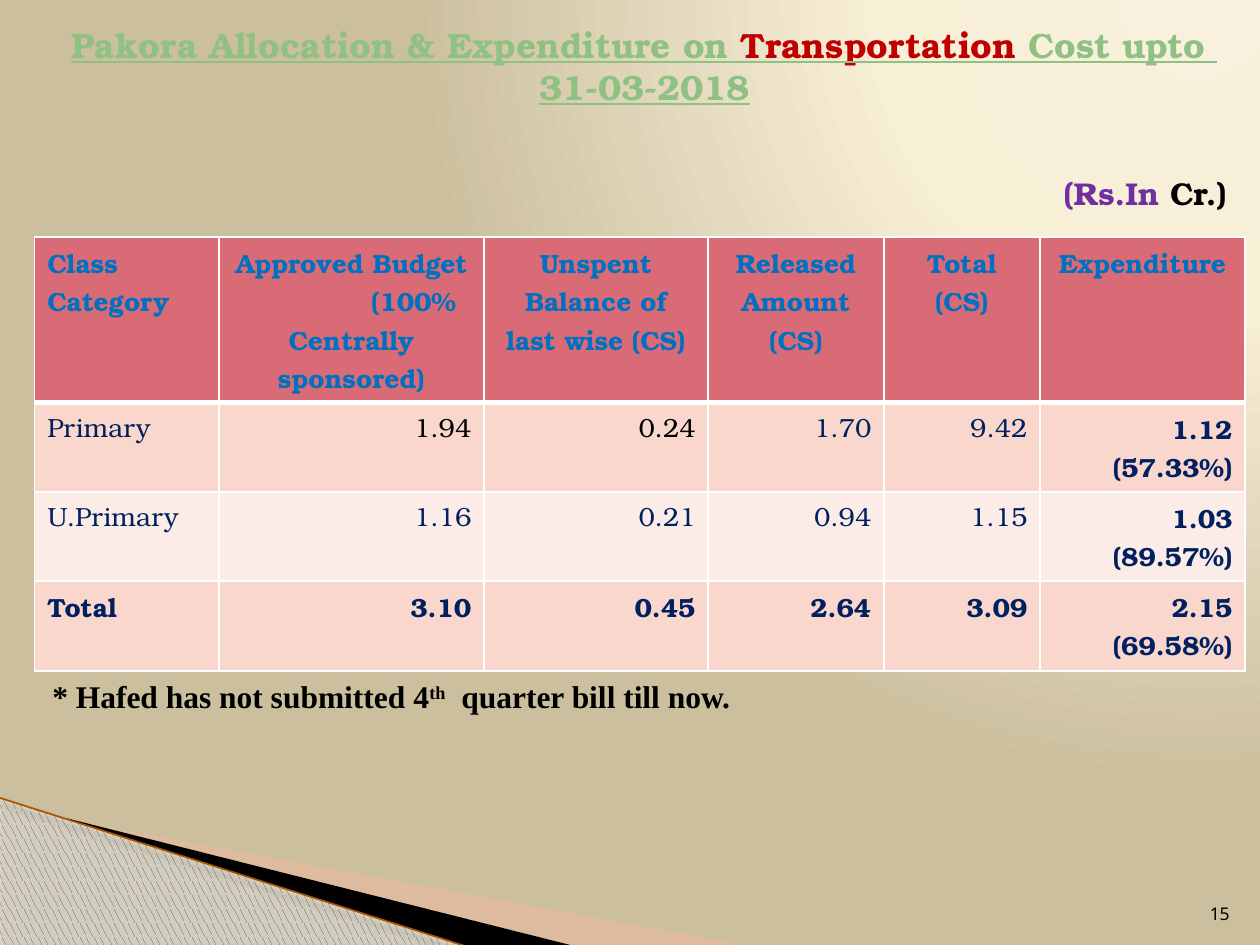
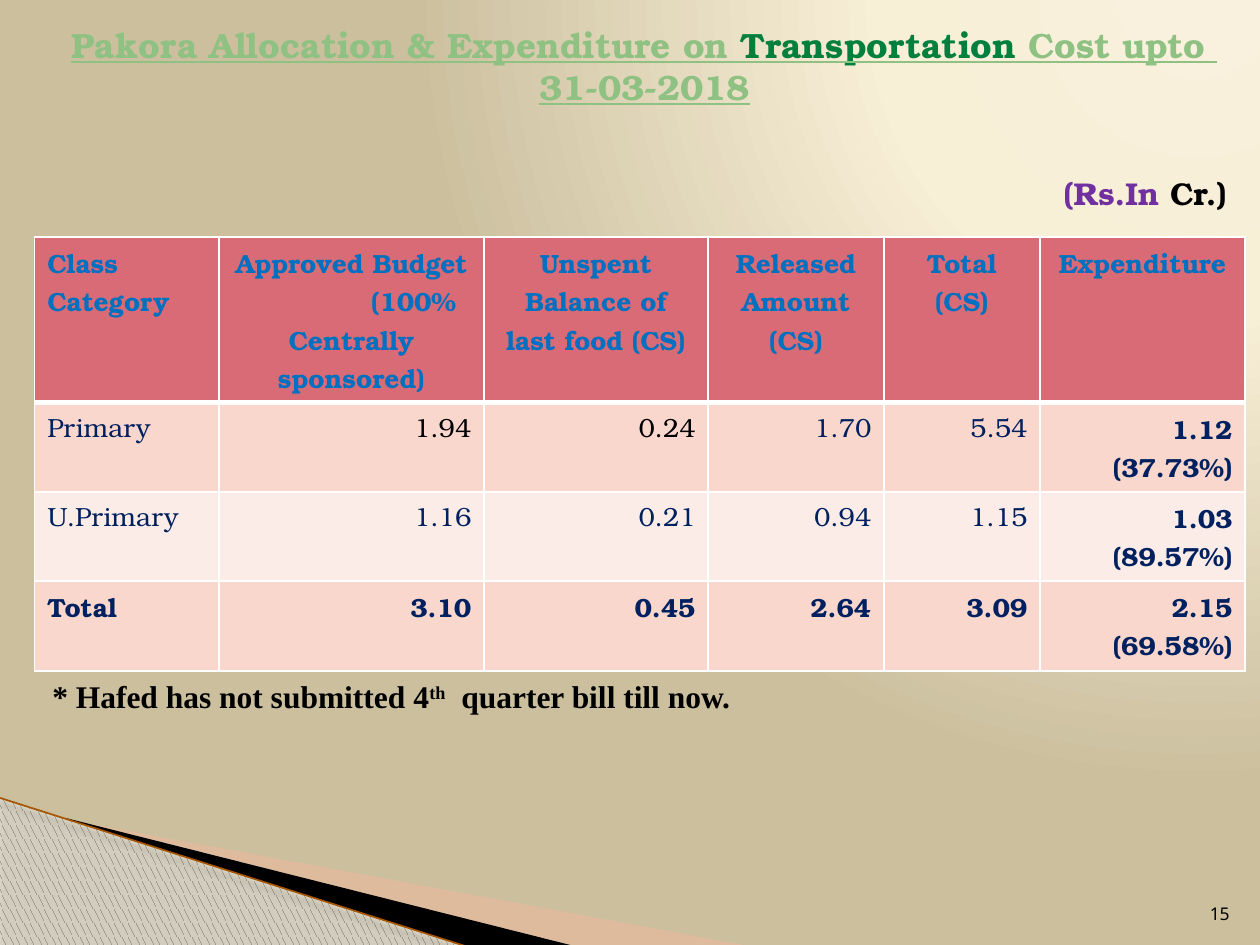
Transportation colour: red -> green
wise: wise -> food
9.42: 9.42 -> 5.54
57.33%: 57.33% -> 37.73%
